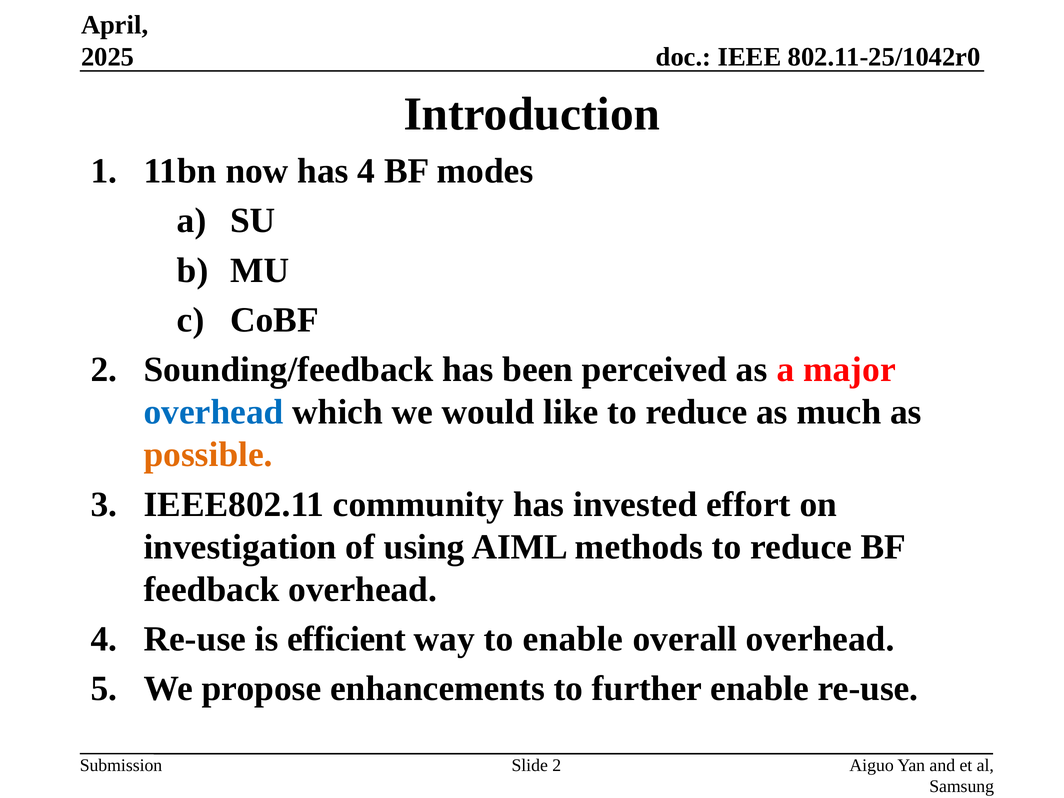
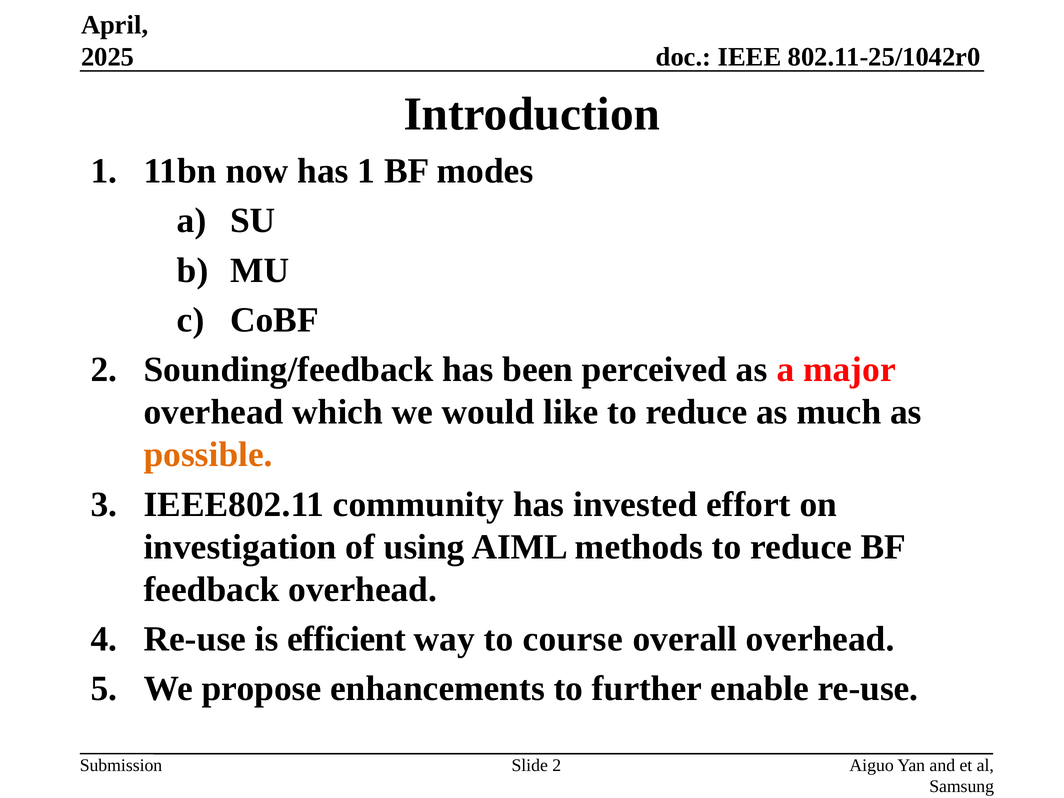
has 4: 4 -> 1
overhead at (214, 412) colour: blue -> black
to enable: enable -> course
